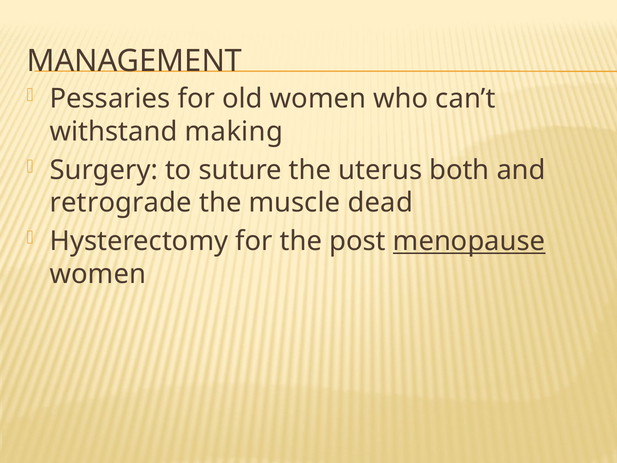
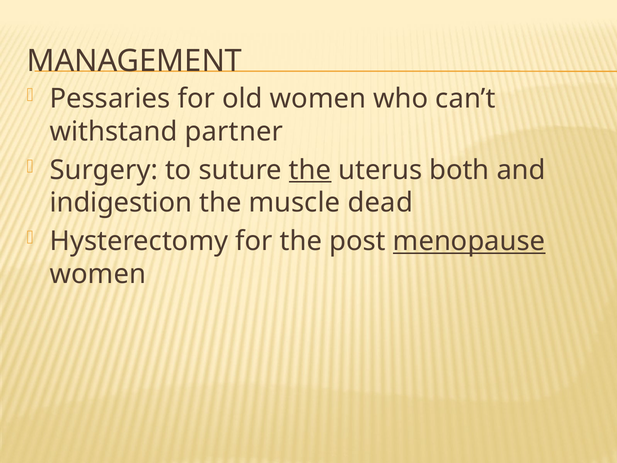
making: making -> partner
the at (310, 170) underline: none -> present
retrograde: retrograde -> indigestion
